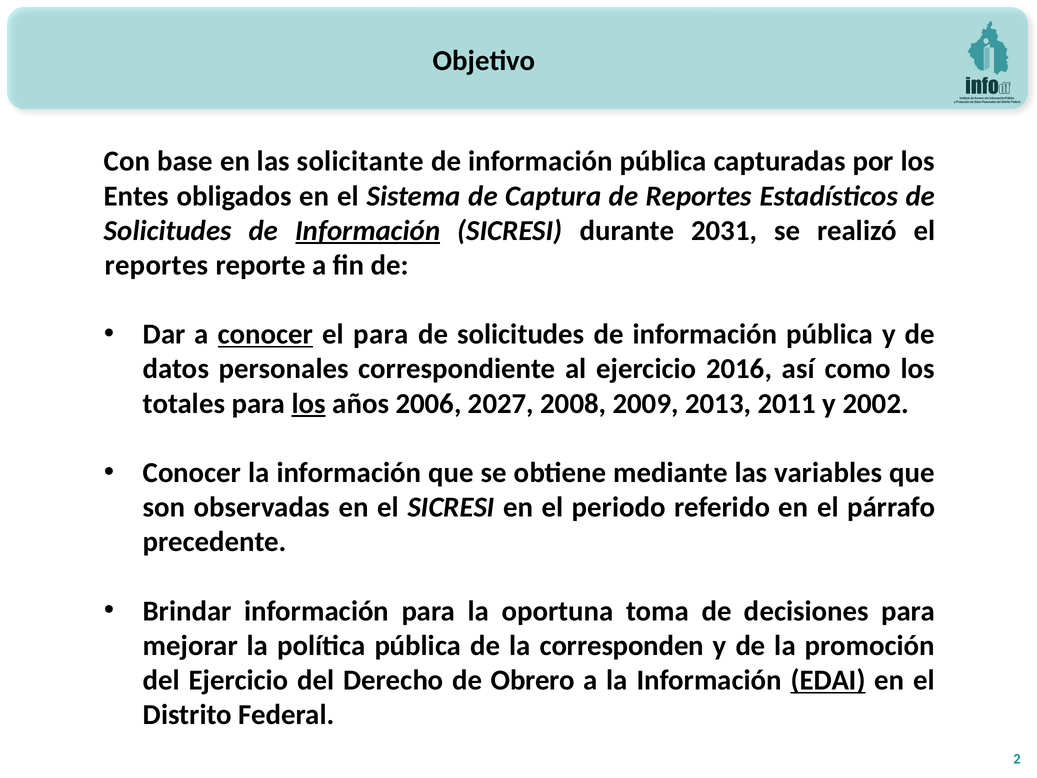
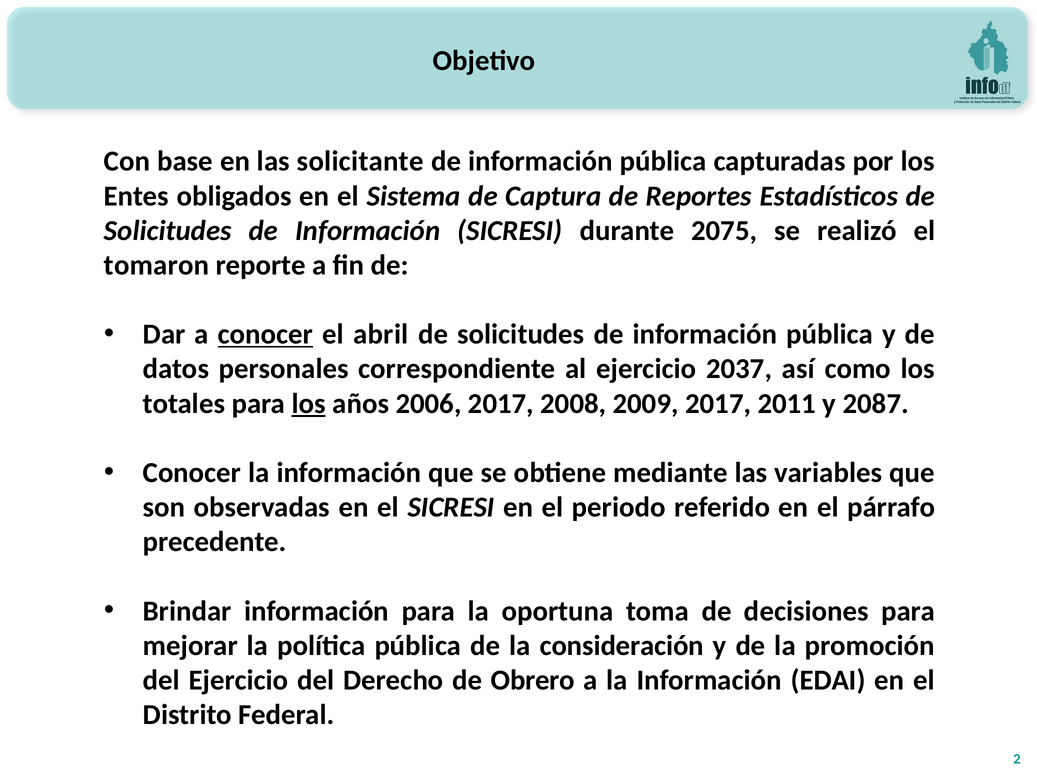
Información at (368, 231) underline: present -> none
2031: 2031 -> 2075
reportes at (156, 265): reportes -> tomaron
el para: para -> abril
2016: 2016 -> 2037
2006 2027: 2027 -> 2017
2009 2013: 2013 -> 2017
2002: 2002 -> 2087
corresponden: corresponden -> consideración
EDAI underline: present -> none
